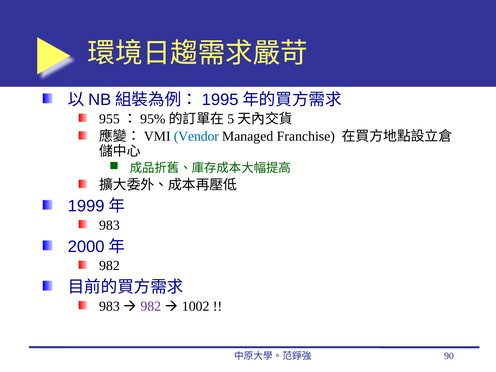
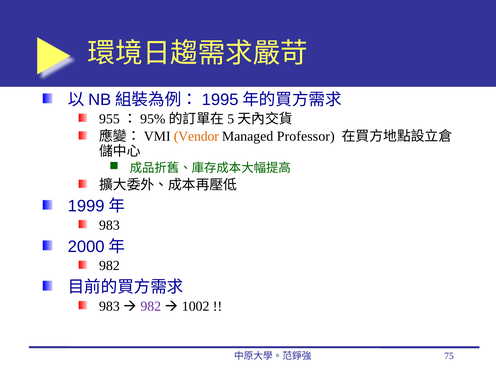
Vendor colour: blue -> orange
Franchise: Franchise -> Professor
90: 90 -> 75
